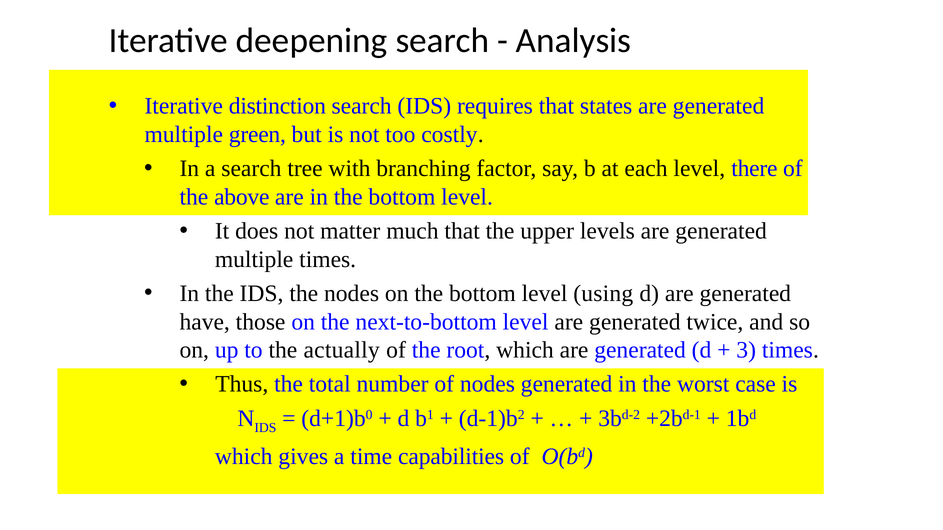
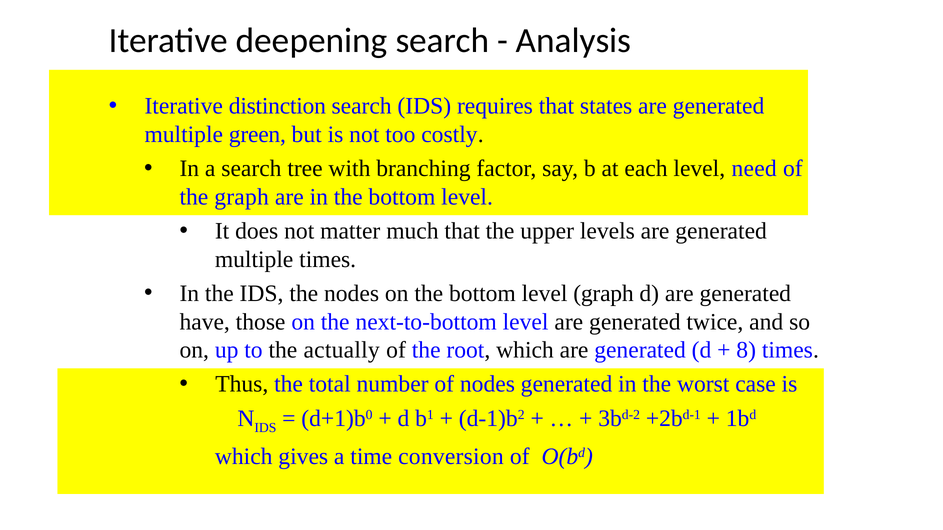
there: there -> need
the above: above -> graph
level using: using -> graph
3: 3 -> 8
capabilities: capabilities -> conversion
